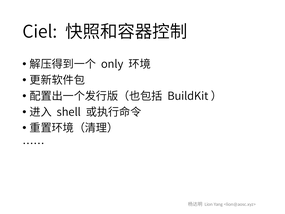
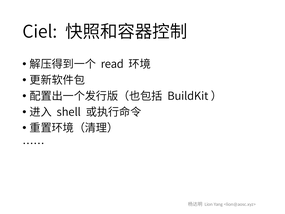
only: only -> read
